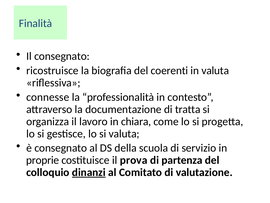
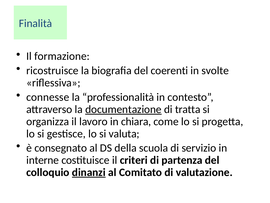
Il consegnato: consegnato -> formazione
in valuta: valuta -> svolte
documentazione underline: none -> present
proprie: proprie -> interne
prova: prova -> criteri
